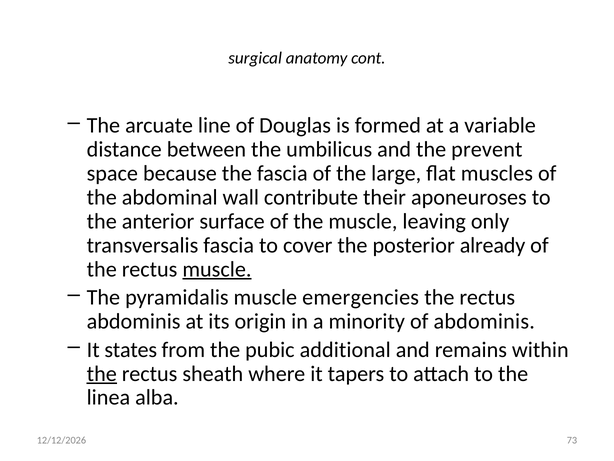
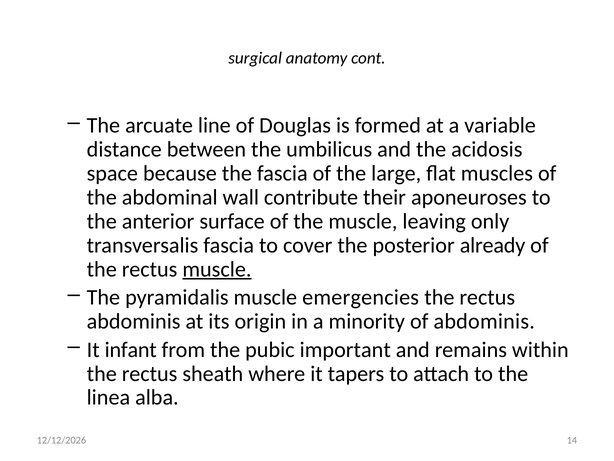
prevent: prevent -> acidosis
states: states -> infant
additional: additional -> important
the at (102, 373) underline: present -> none
73: 73 -> 14
